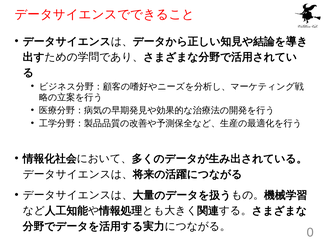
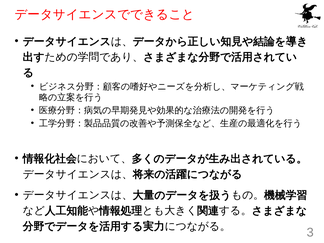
0: 0 -> 3
